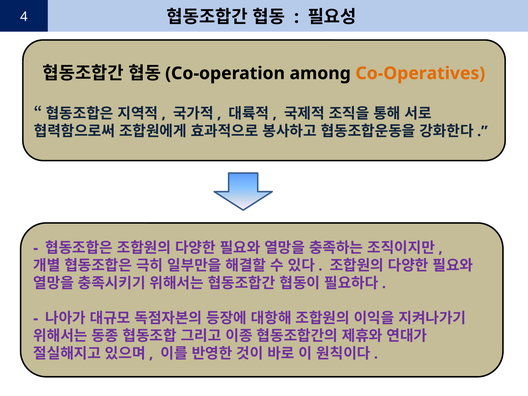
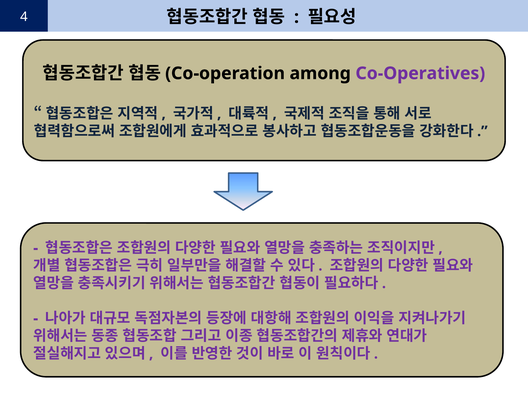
Co-Operatives colour: orange -> purple
